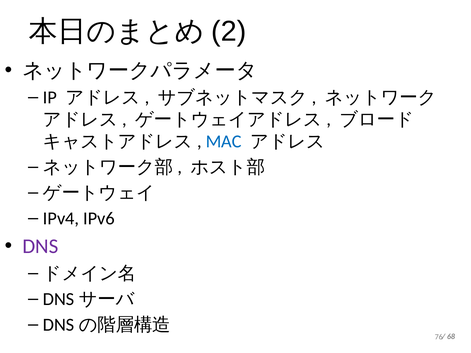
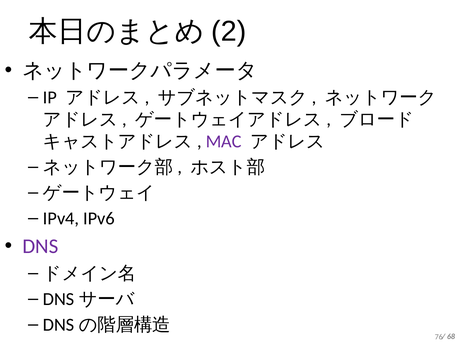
MAC colour: blue -> purple
